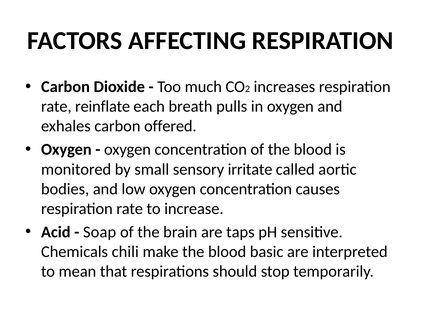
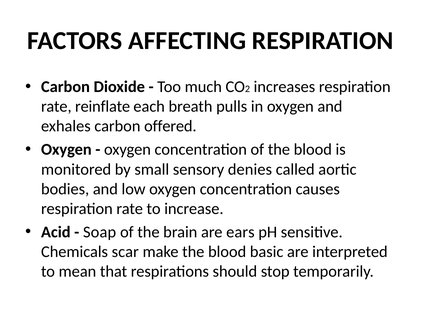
irritate: irritate -> denies
taps: taps -> ears
chili: chili -> scar
